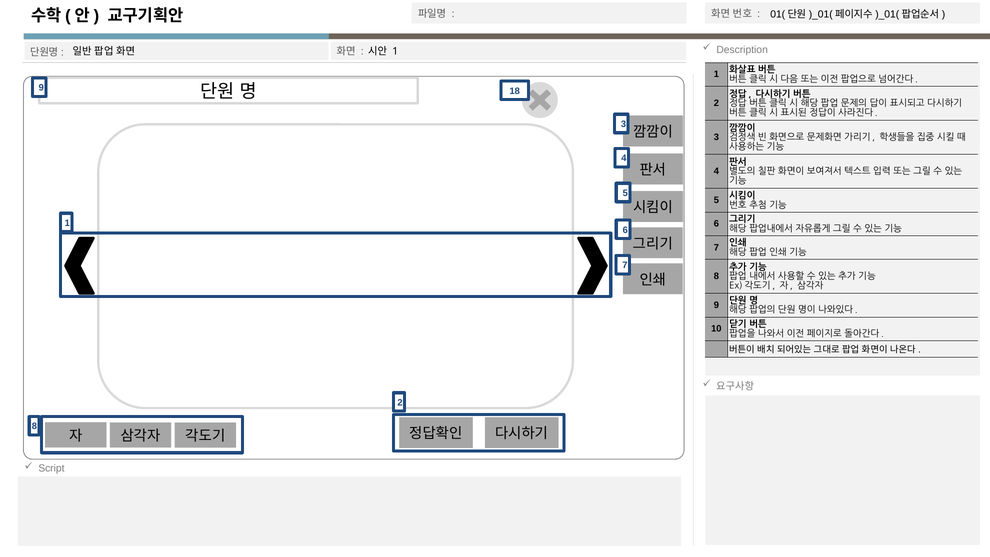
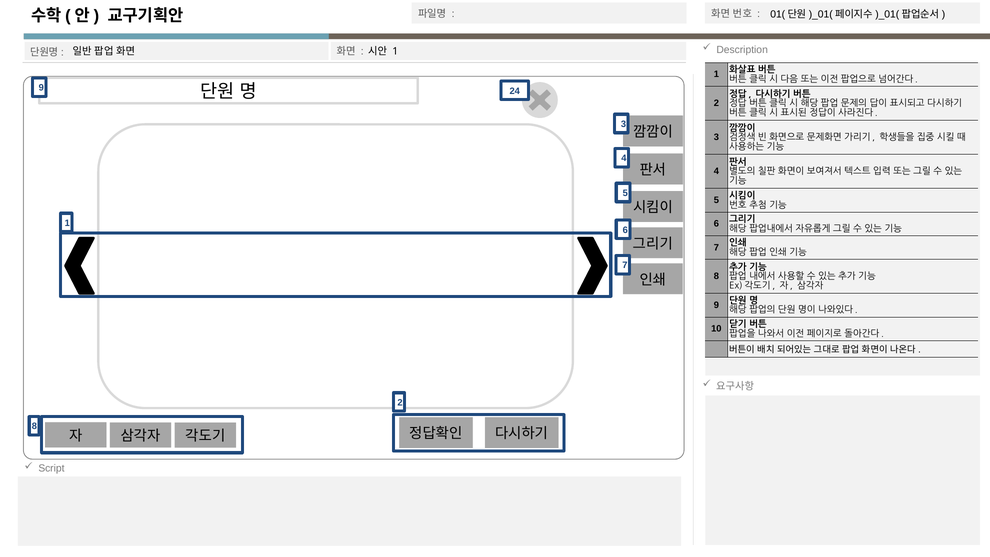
18: 18 -> 24
